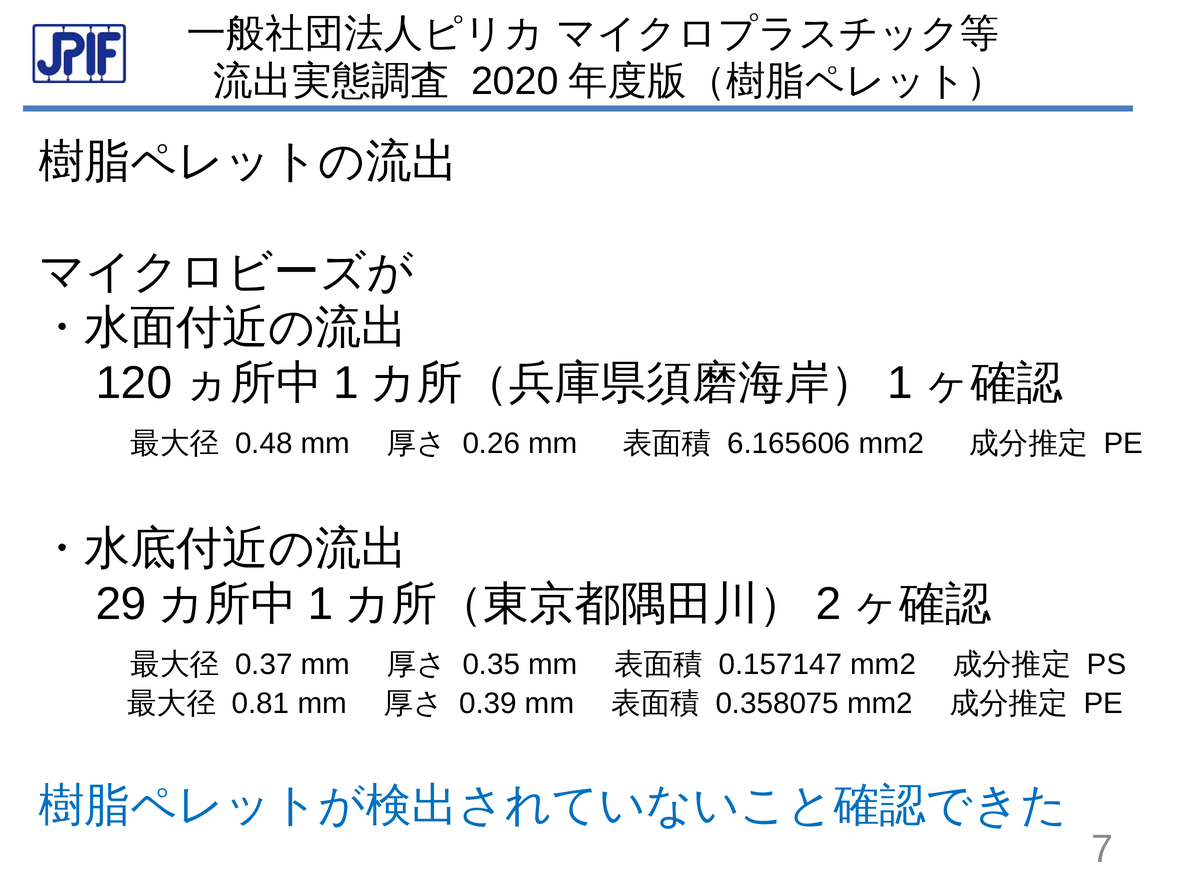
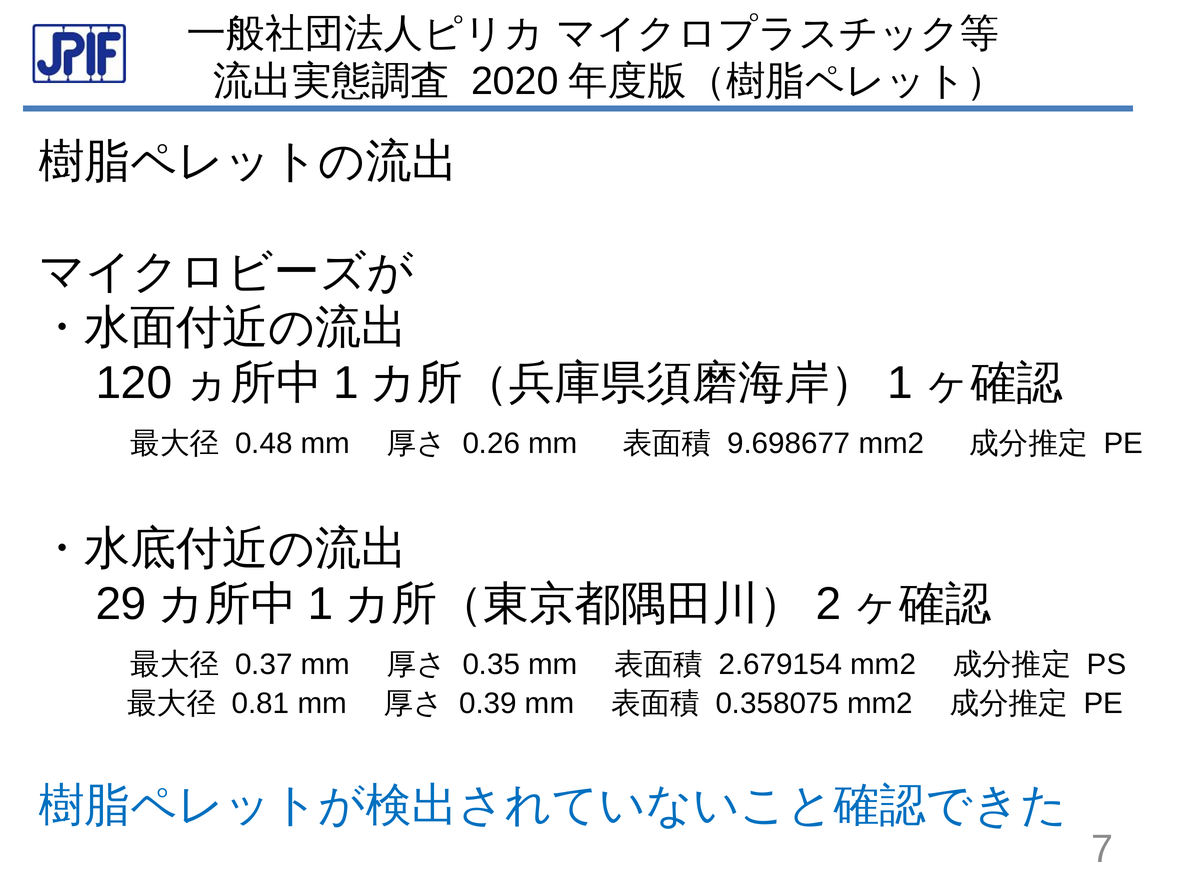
6.165606: 6.165606 -> 9.698677
0.157147: 0.157147 -> 2.679154
